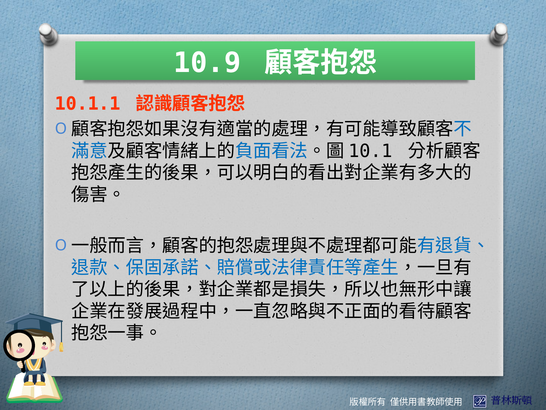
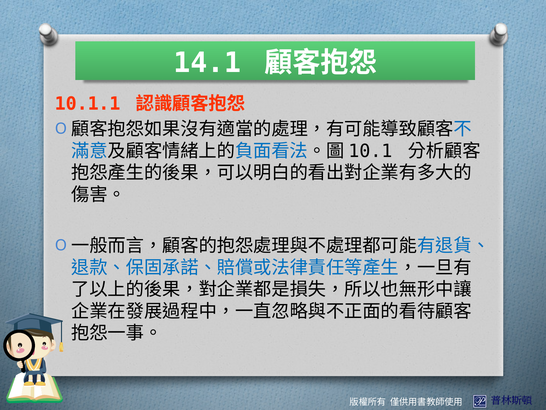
10.9: 10.9 -> 14.1
